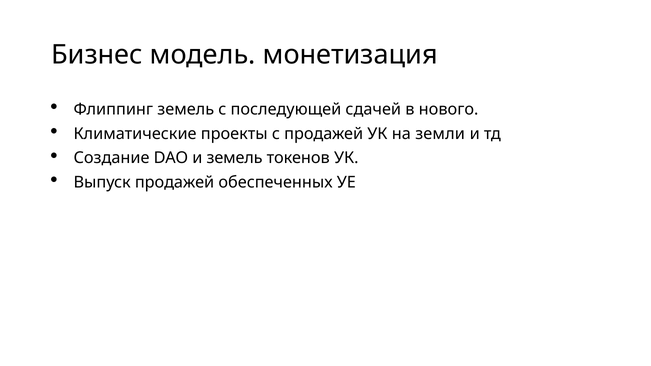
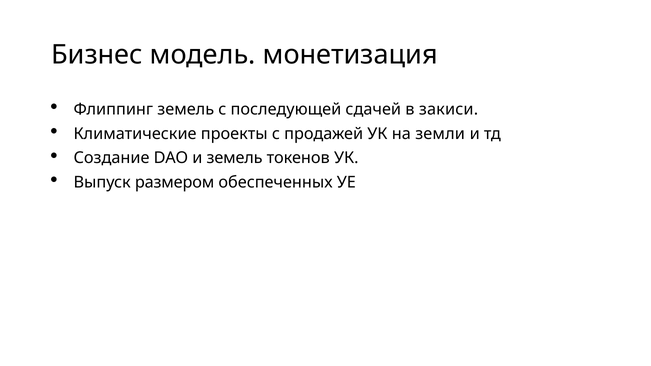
нового: нового -> закиси
Выпуск продажей: продажей -> размером
